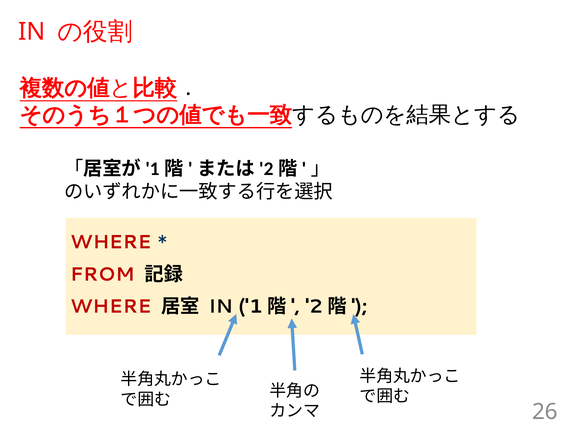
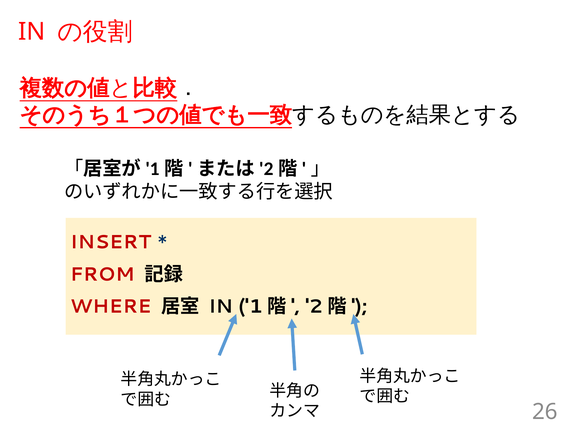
WHERE at (111, 242): WHERE -> INSERT
